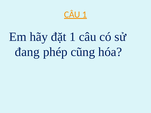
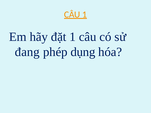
cũng: cũng -> dụng
